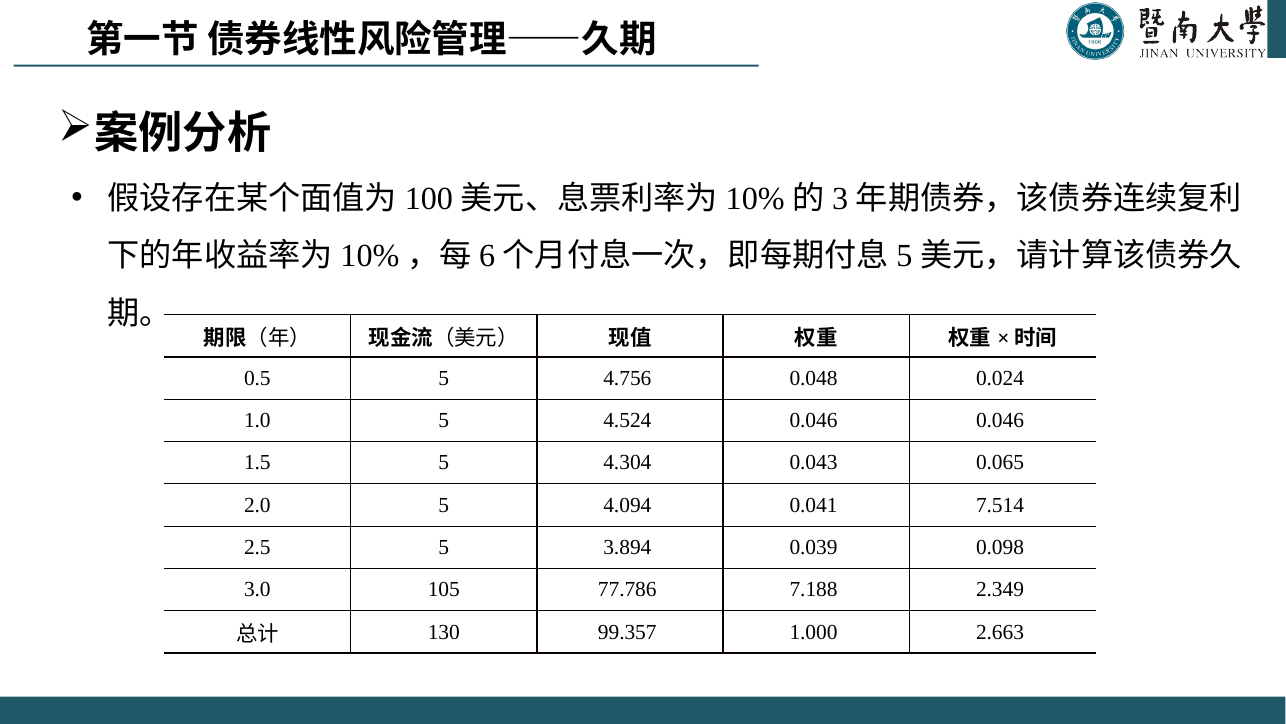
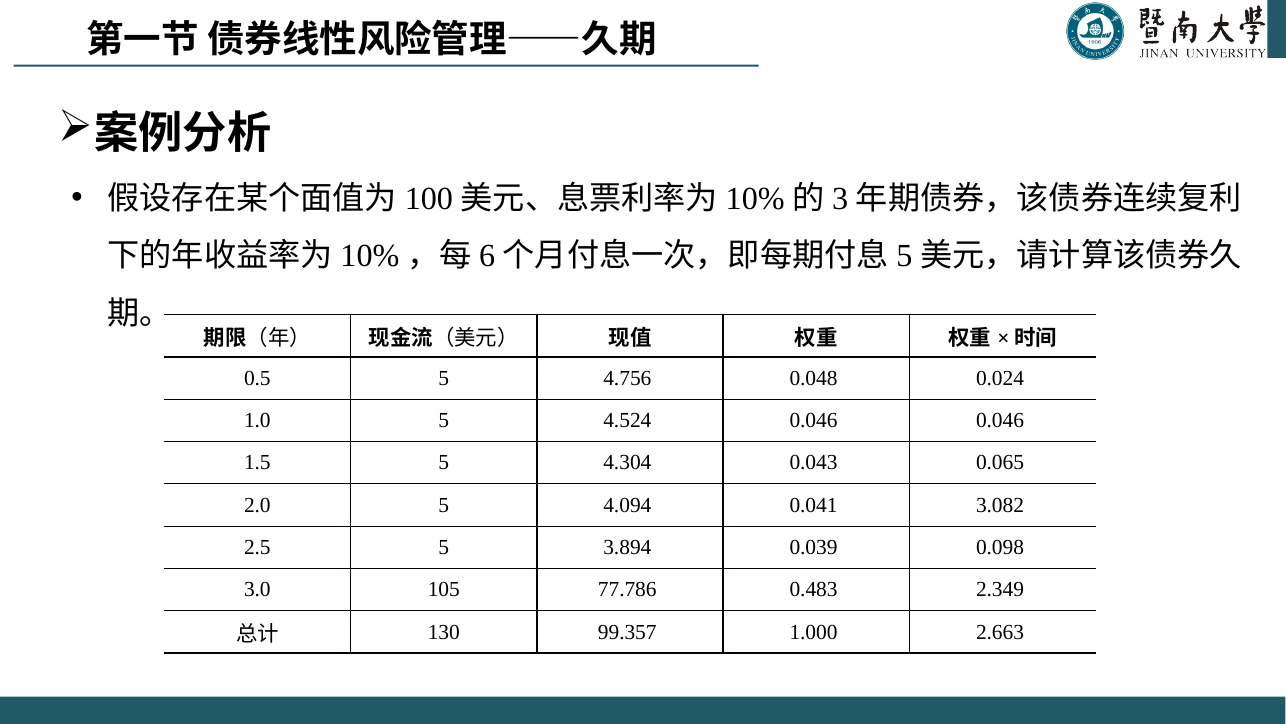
7.514: 7.514 -> 3.082
7.188: 7.188 -> 0.483
